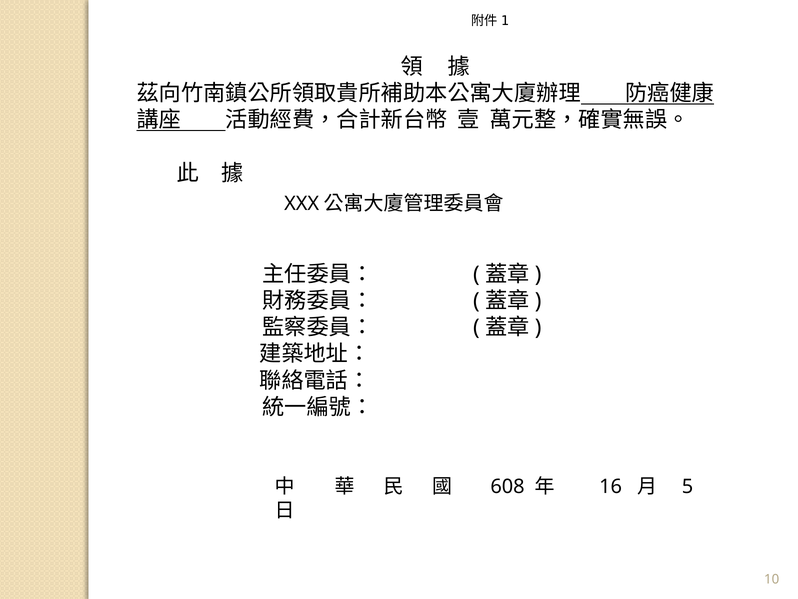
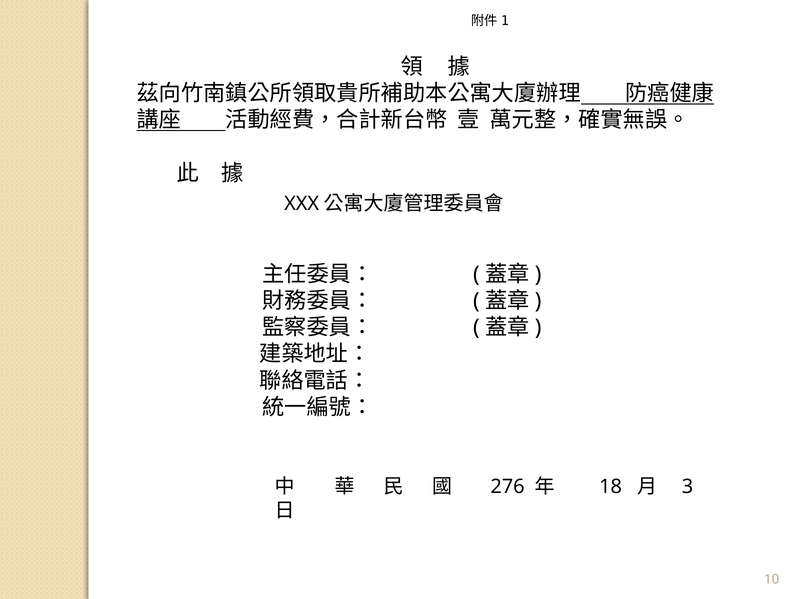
608: 608 -> 276
16: 16 -> 18
5: 5 -> 3
